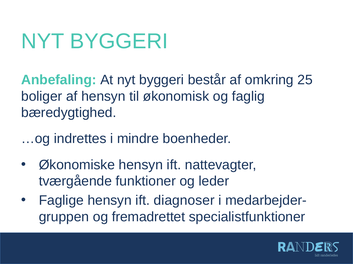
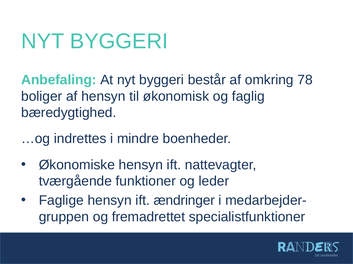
25: 25 -> 78
diagnoser: diagnoser -> ændringer
